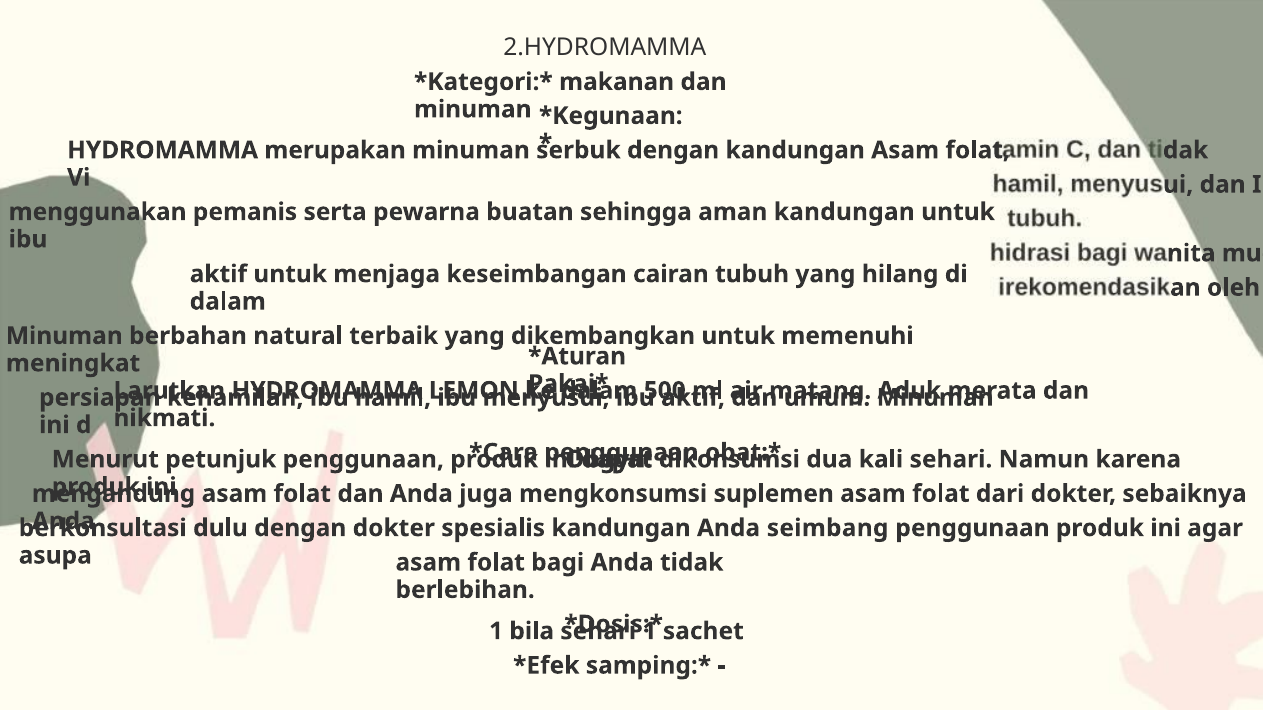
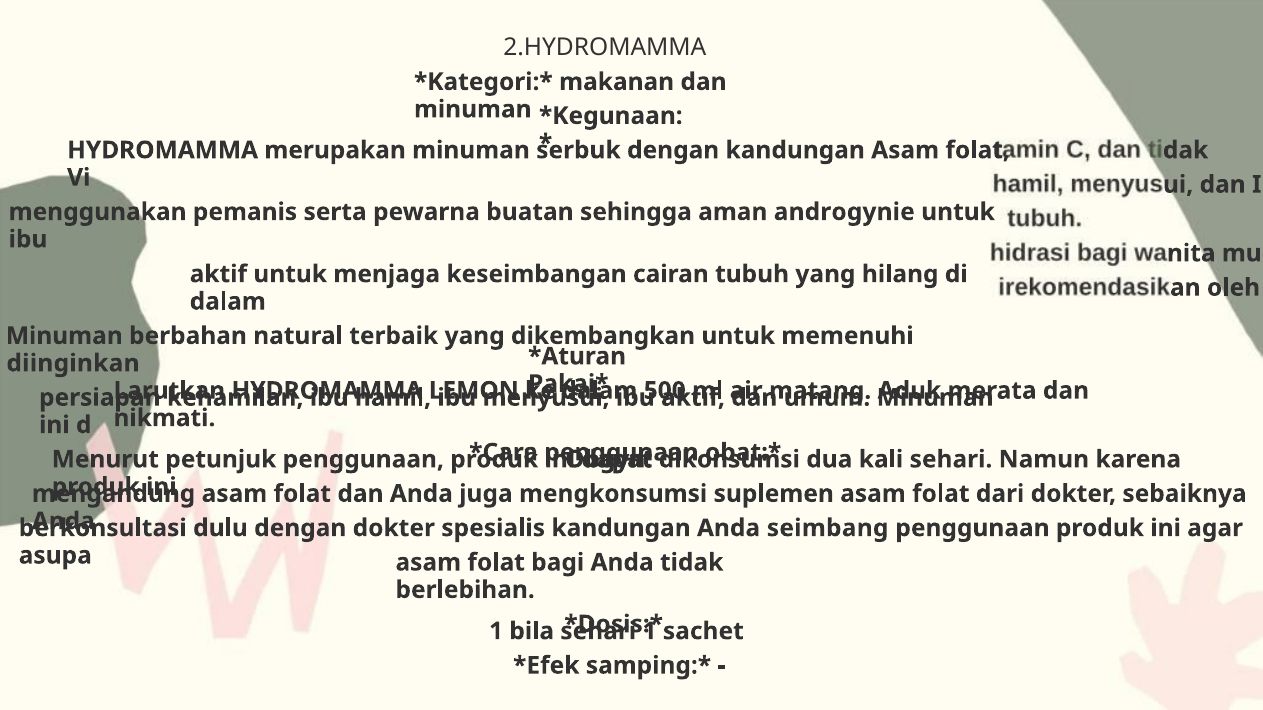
aman kandungan: kandungan -> androgynie
meningkat: meningkat -> diinginkan
